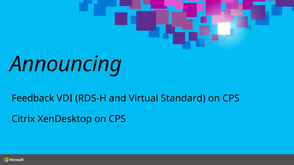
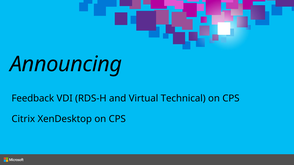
Standard: Standard -> Technical
